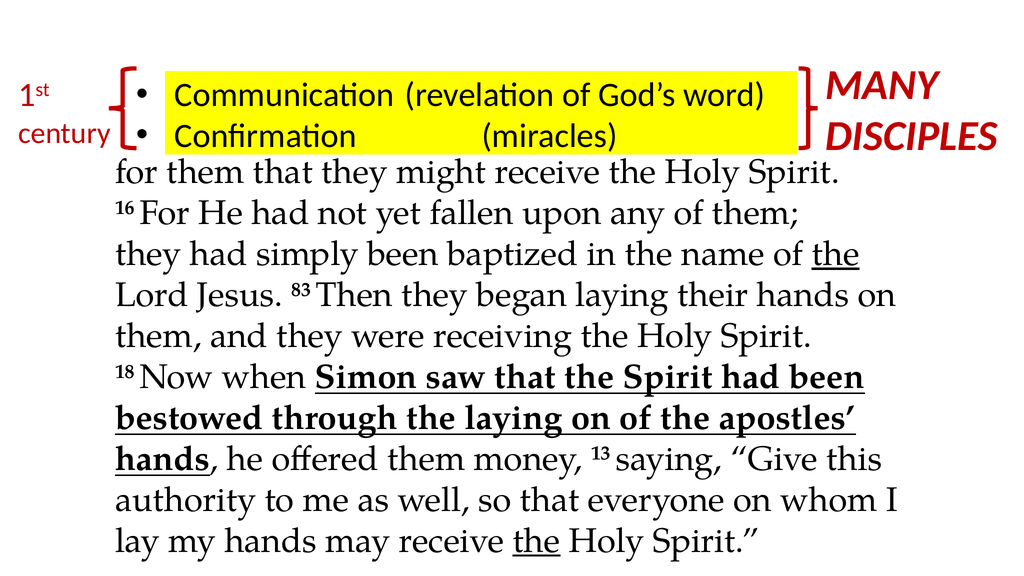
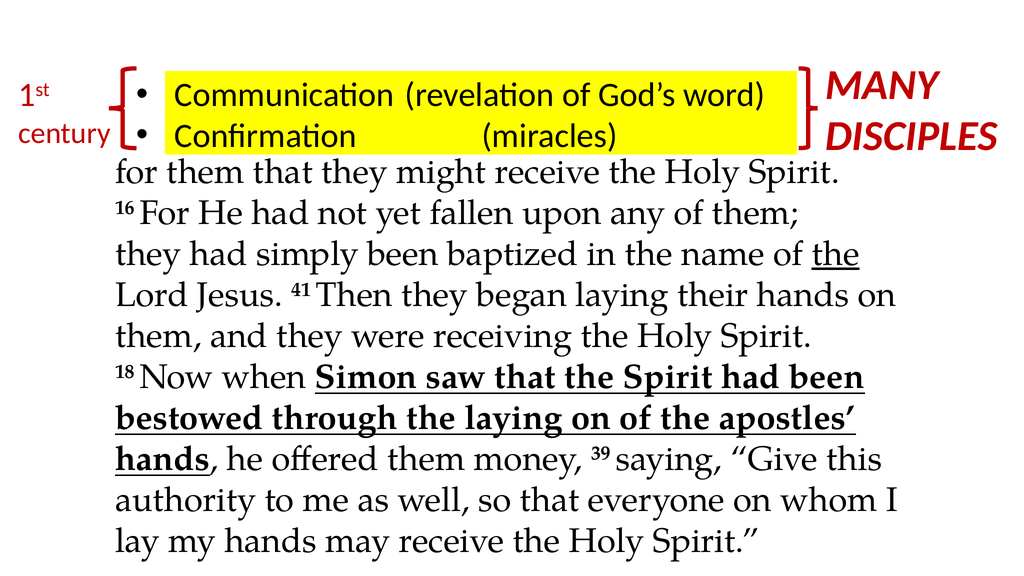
83: 83 -> 41
13: 13 -> 39
the at (536, 541) underline: present -> none
